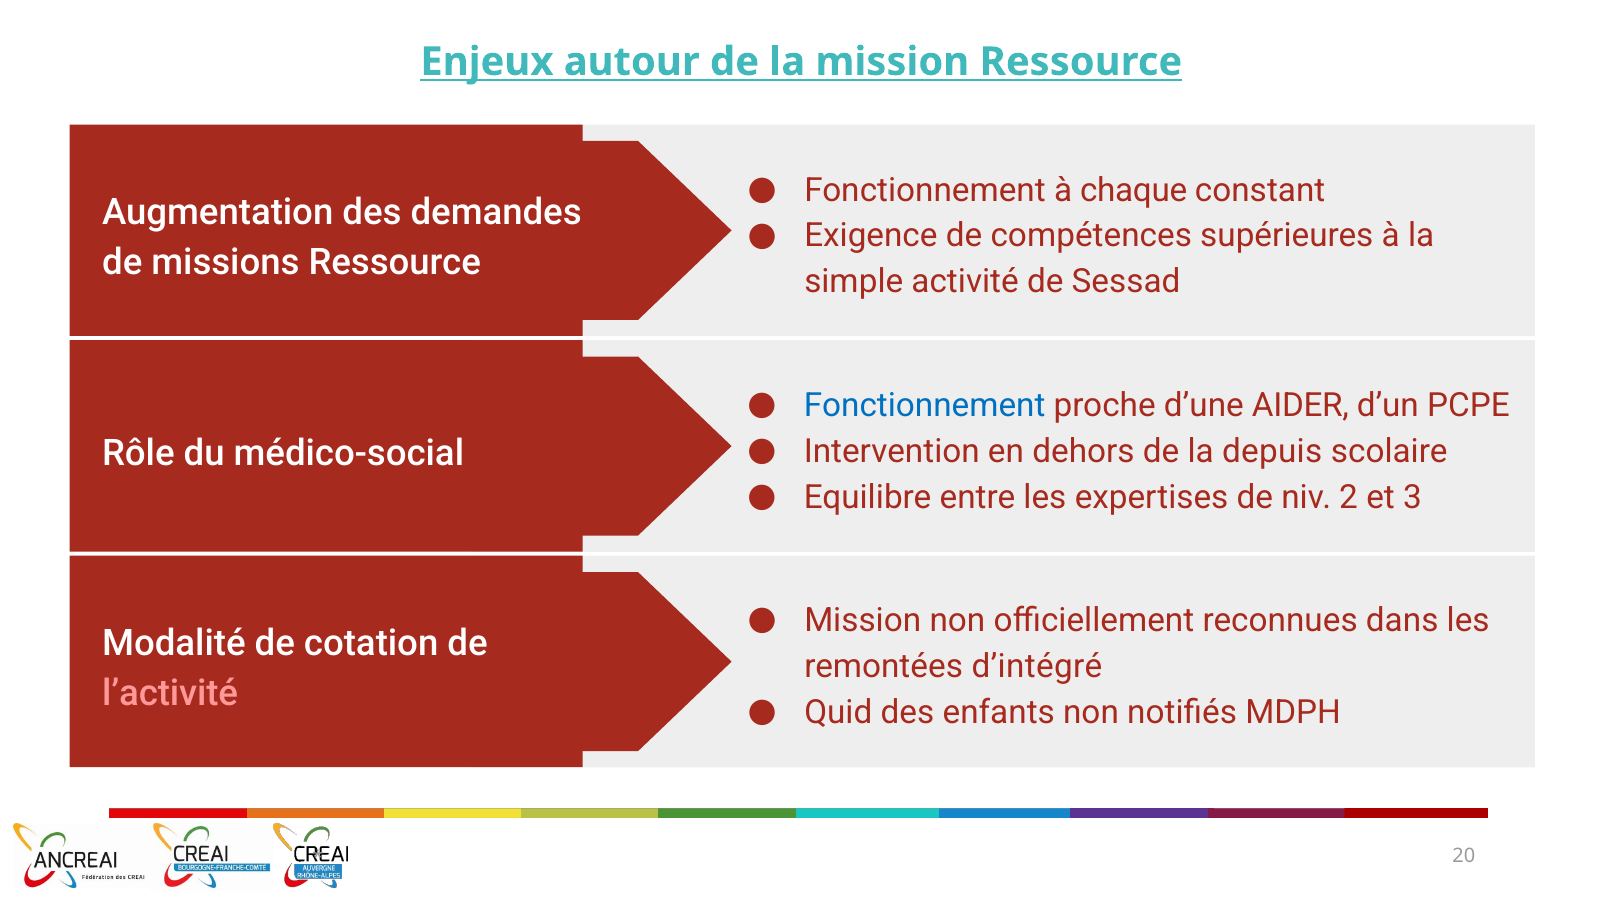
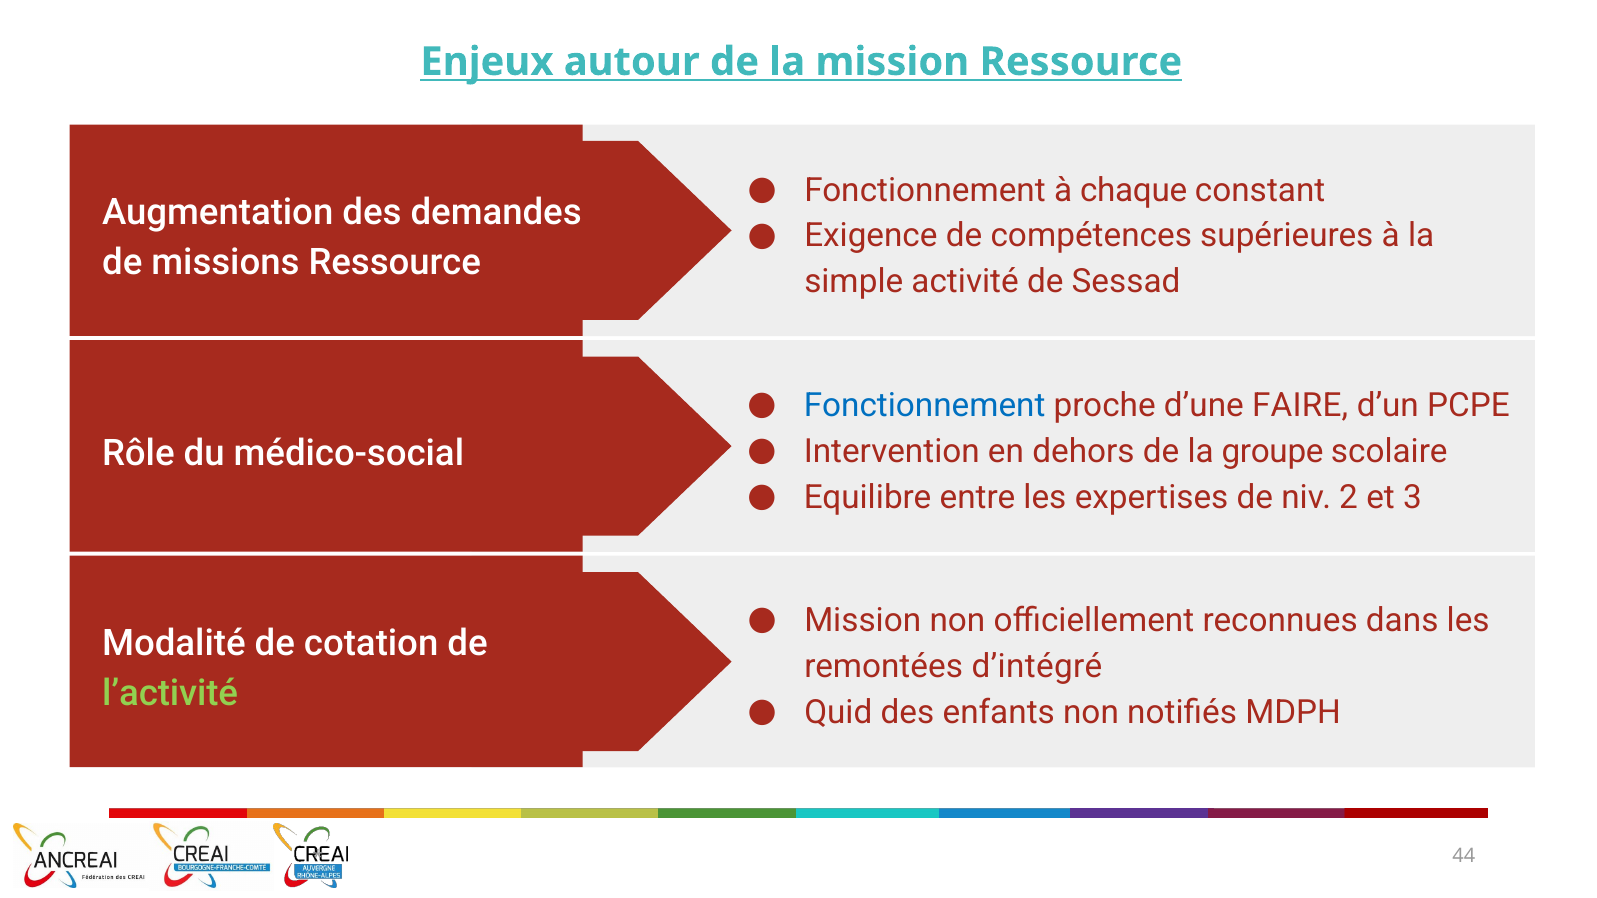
AIDER: AIDER -> FAIRE
depuis: depuis -> groupe
l’activité colour: pink -> light green
20: 20 -> 44
